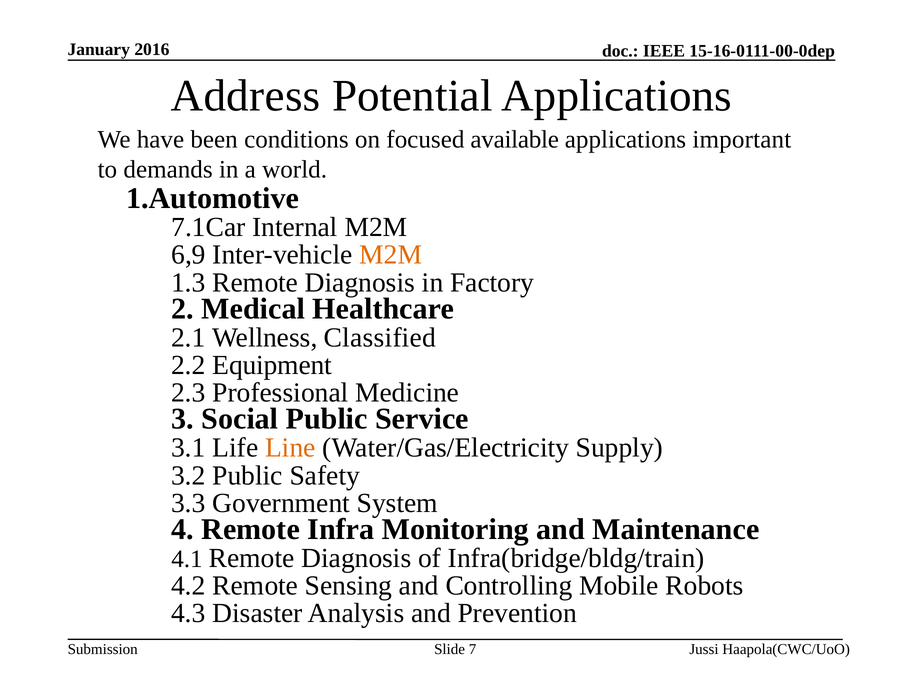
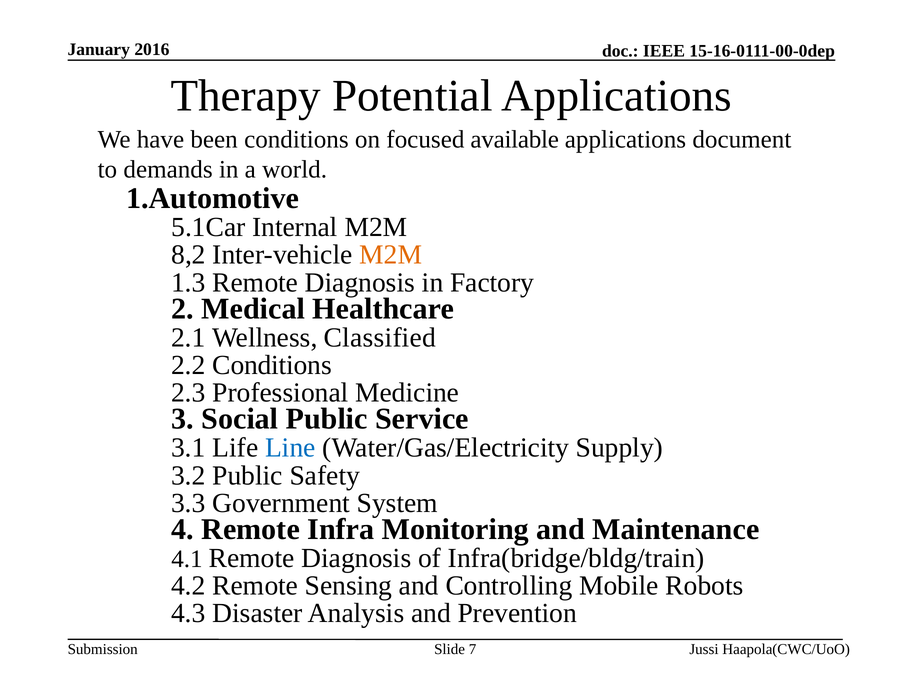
Address: Address -> Therapy
important: important -> document
7.1Car: 7.1Car -> 5.1Car
6,9: 6,9 -> 8,2
2.2 Equipment: Equipment -> Conditions
Line colour: orange -> blue
